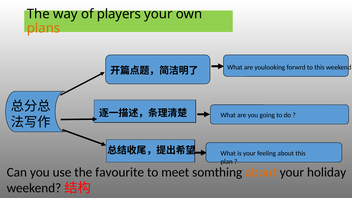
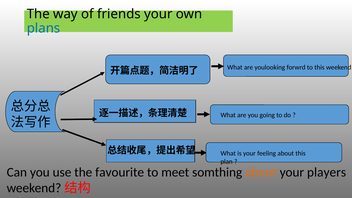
players: players -> friends
plans colour: orange -> blue
holiday: holiday -> players
